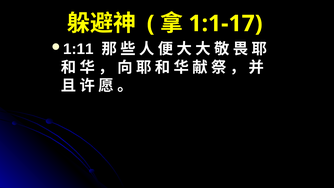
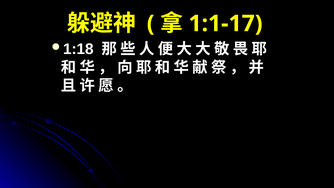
1:11: 1:11 -> 1:18
